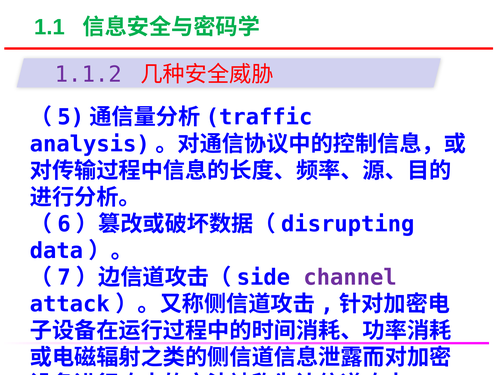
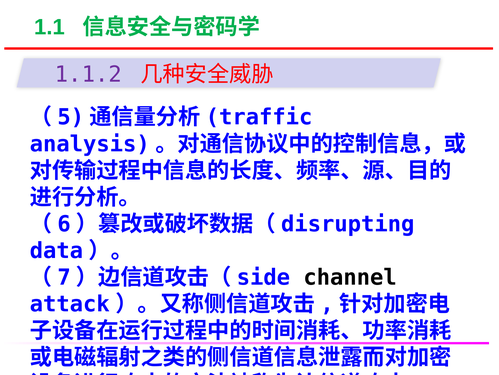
channel colour: purple -> black
